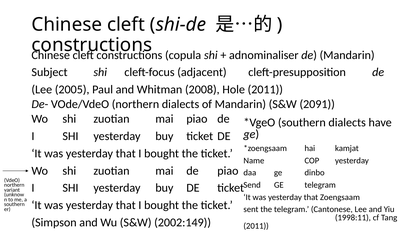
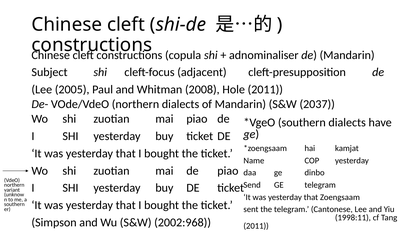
2091: 2091 -> 2037
2002:149: 2002:149 -> 2002:968
